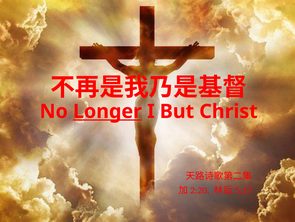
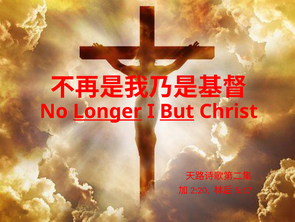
But underline: none -> present
